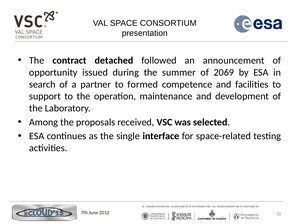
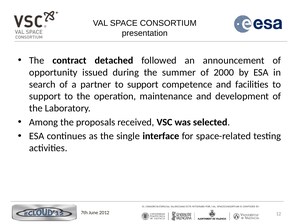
2069: 2069 -> 2000
partner to formed: formed -> support
